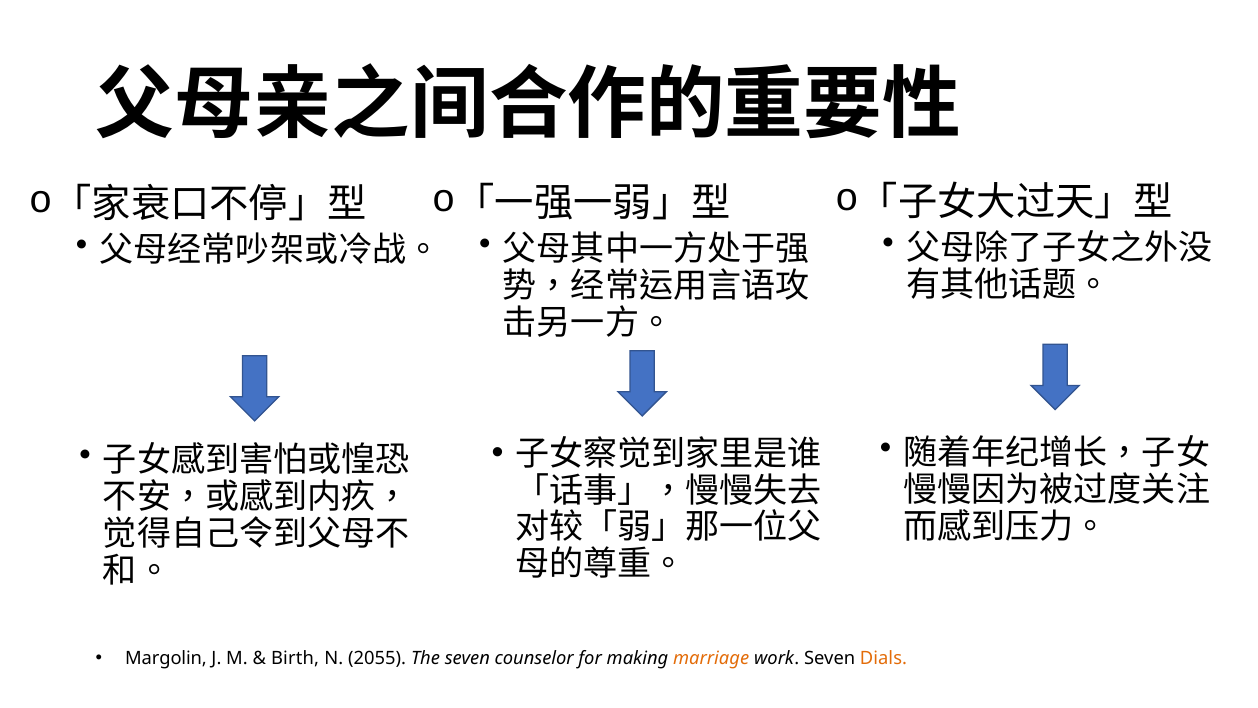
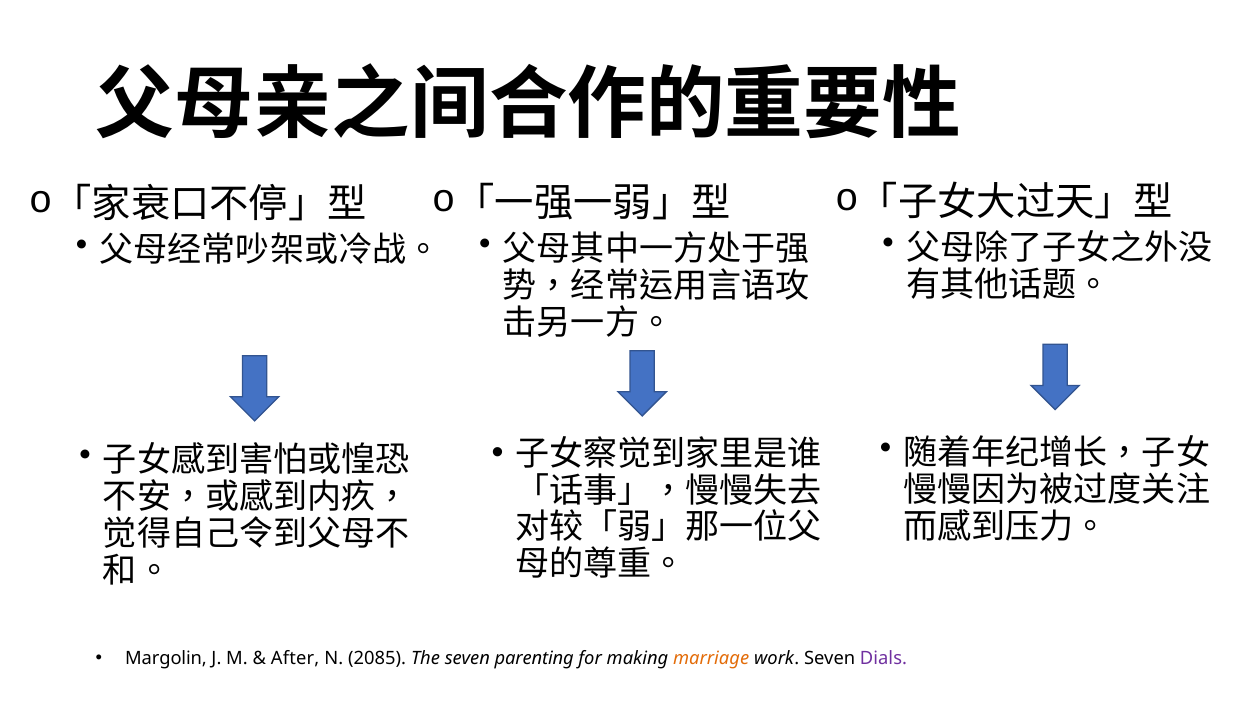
Birth: Birth -> After
2055: 2055 -> 2085
counselor: counselor -> parenting
Dials colour: orange -> purple
